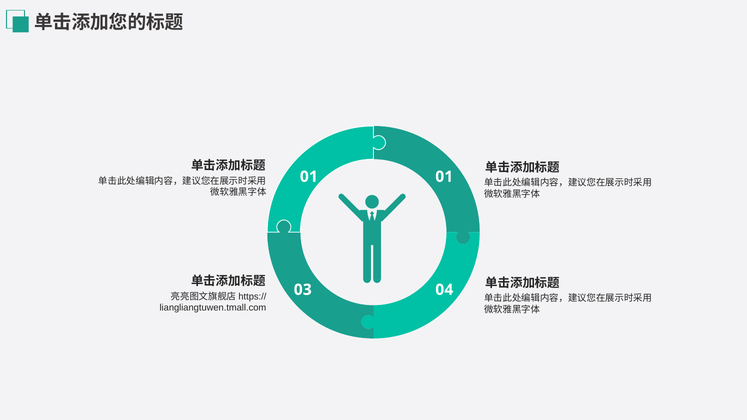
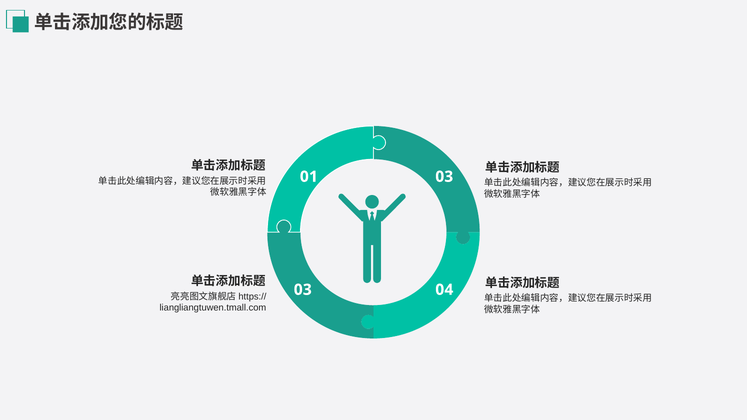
01 01: 01 -> 03
